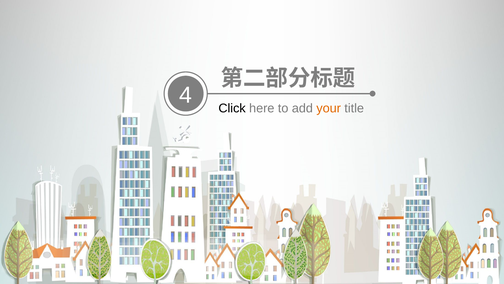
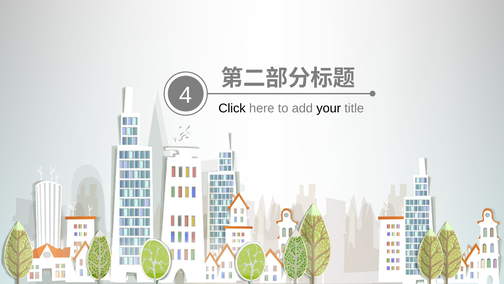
your colour: orange -> black
